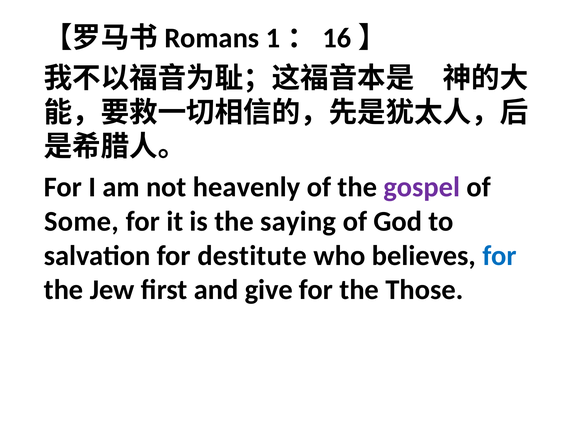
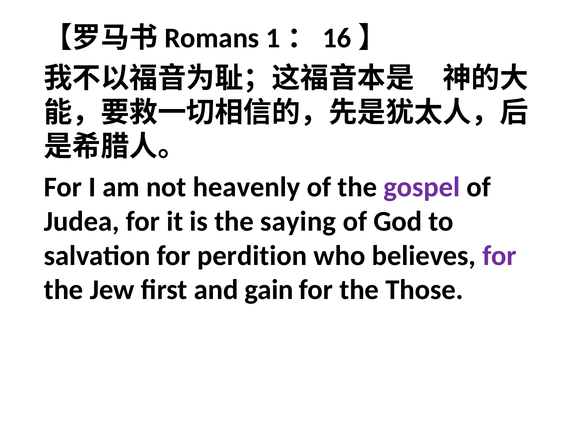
Some: Some -> Judea
destitute: destitute -> perdition
for at (499, 255) colour: blue -> purple
give: give -> gain
